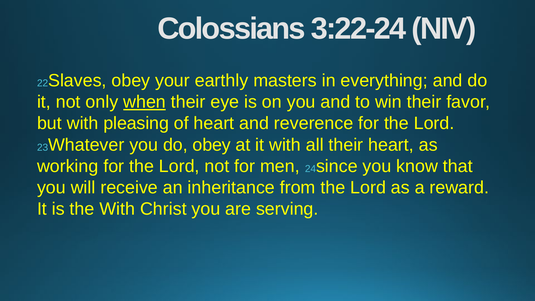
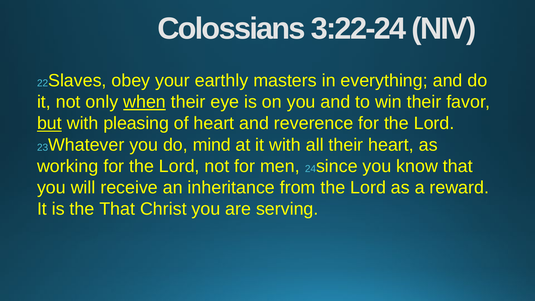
but underline: none -> present
do obey: obey -> mind
the With: With -> That
